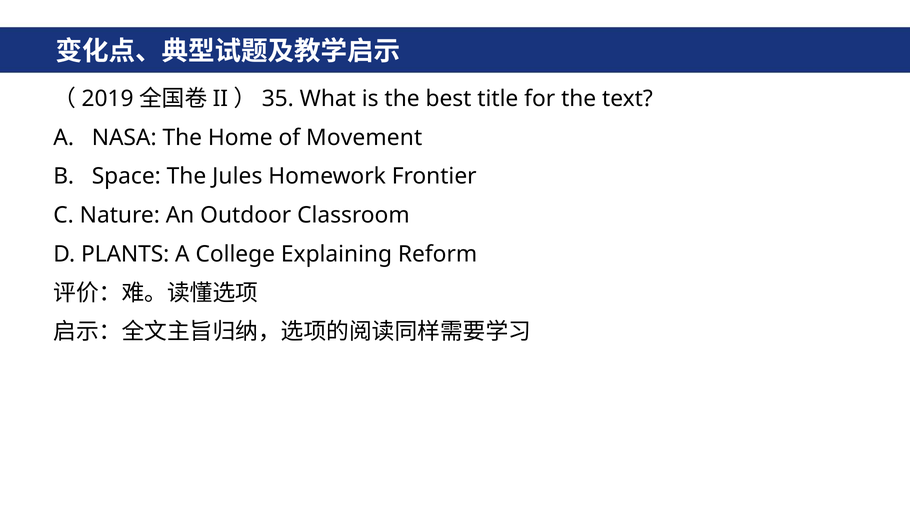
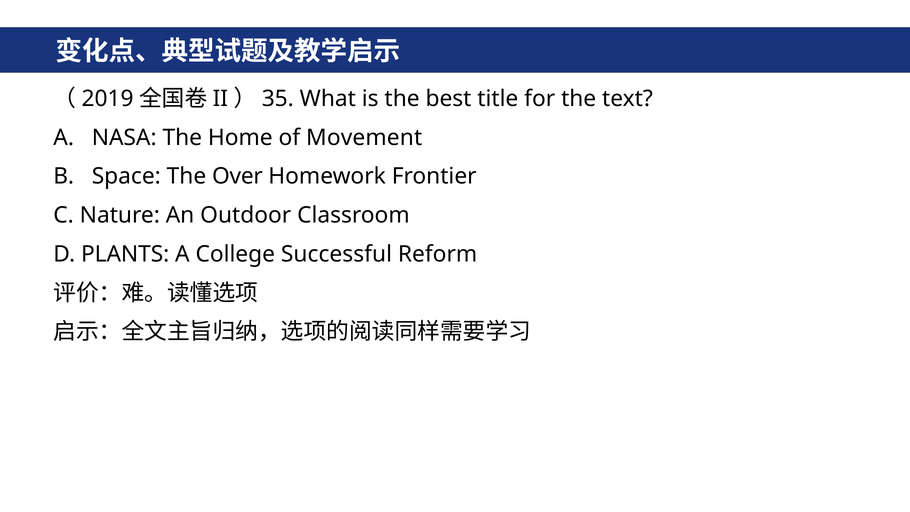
Jules: Jules -> Over
Explaining: Explaining -> Successful
